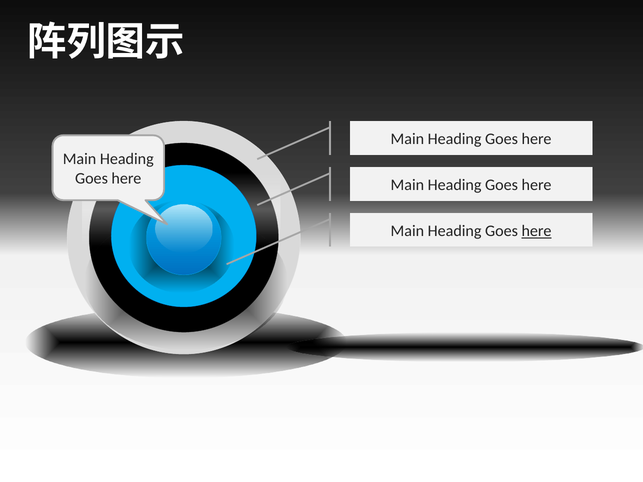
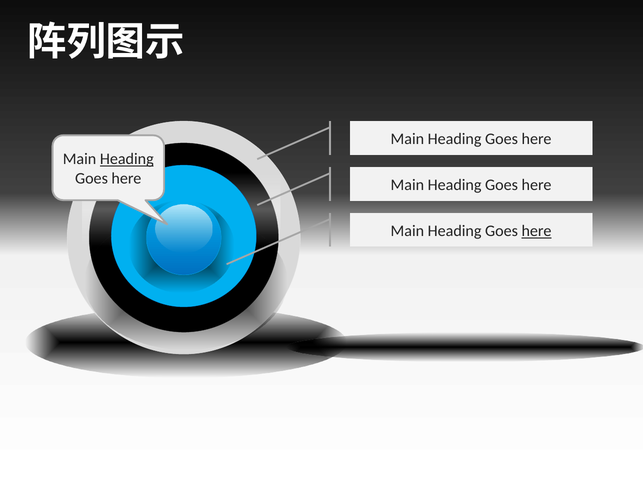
Heading at (127, 159) underline: none -> present
